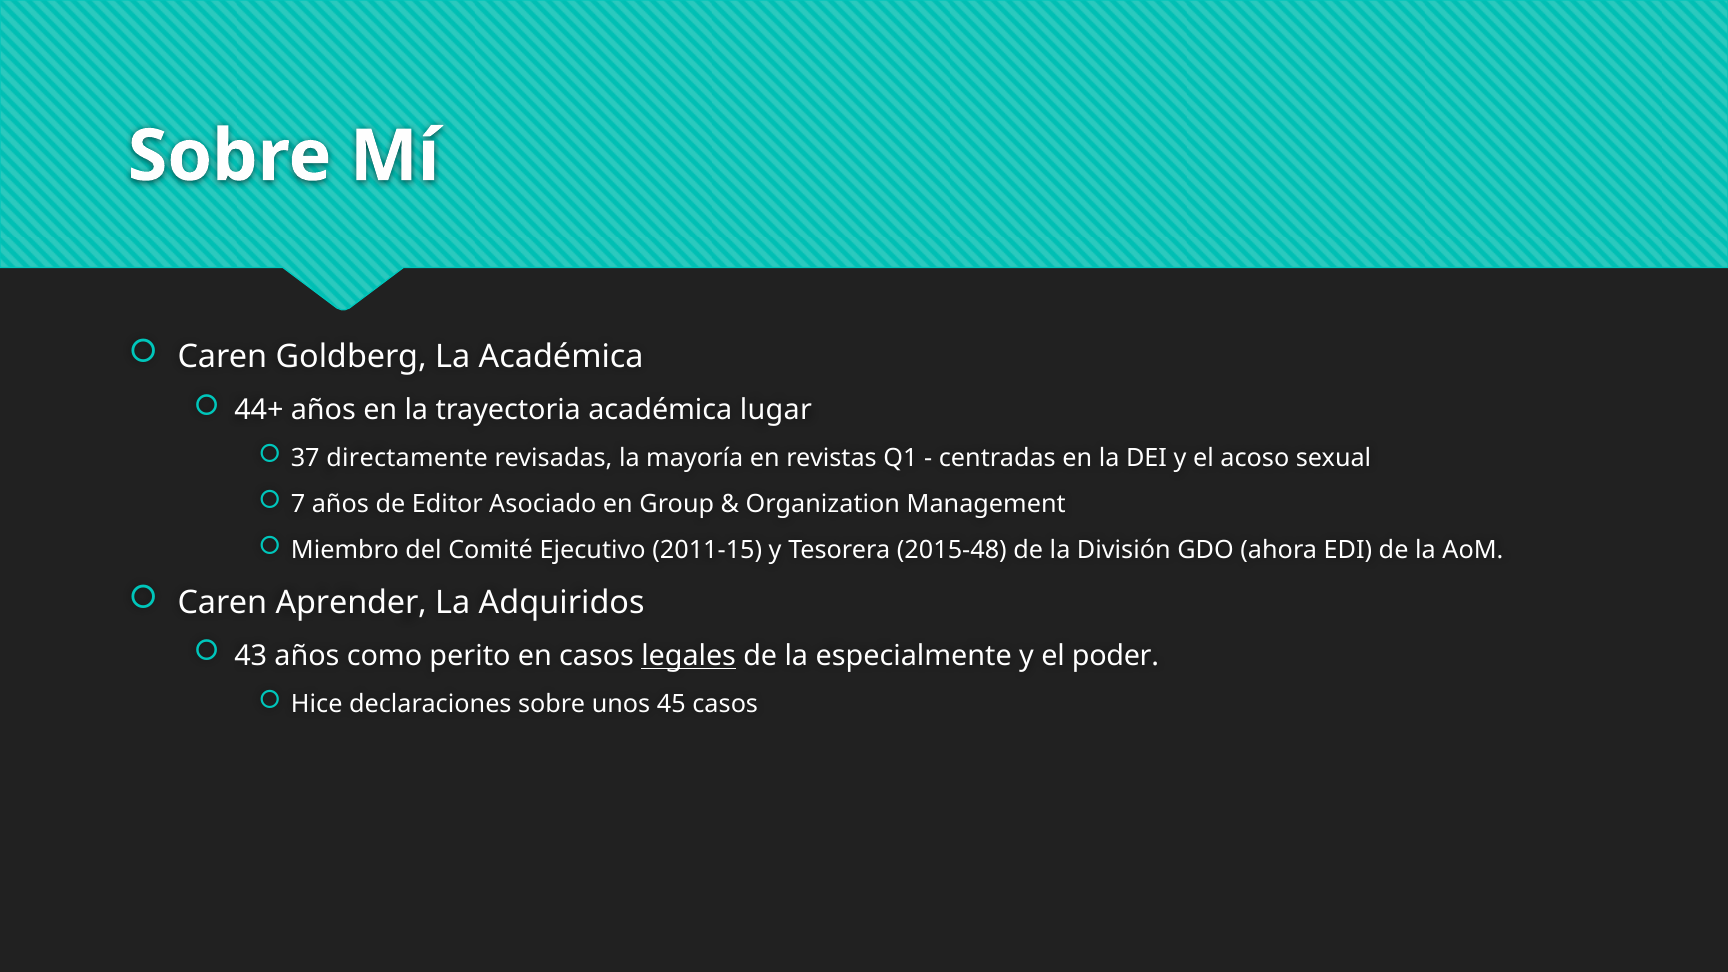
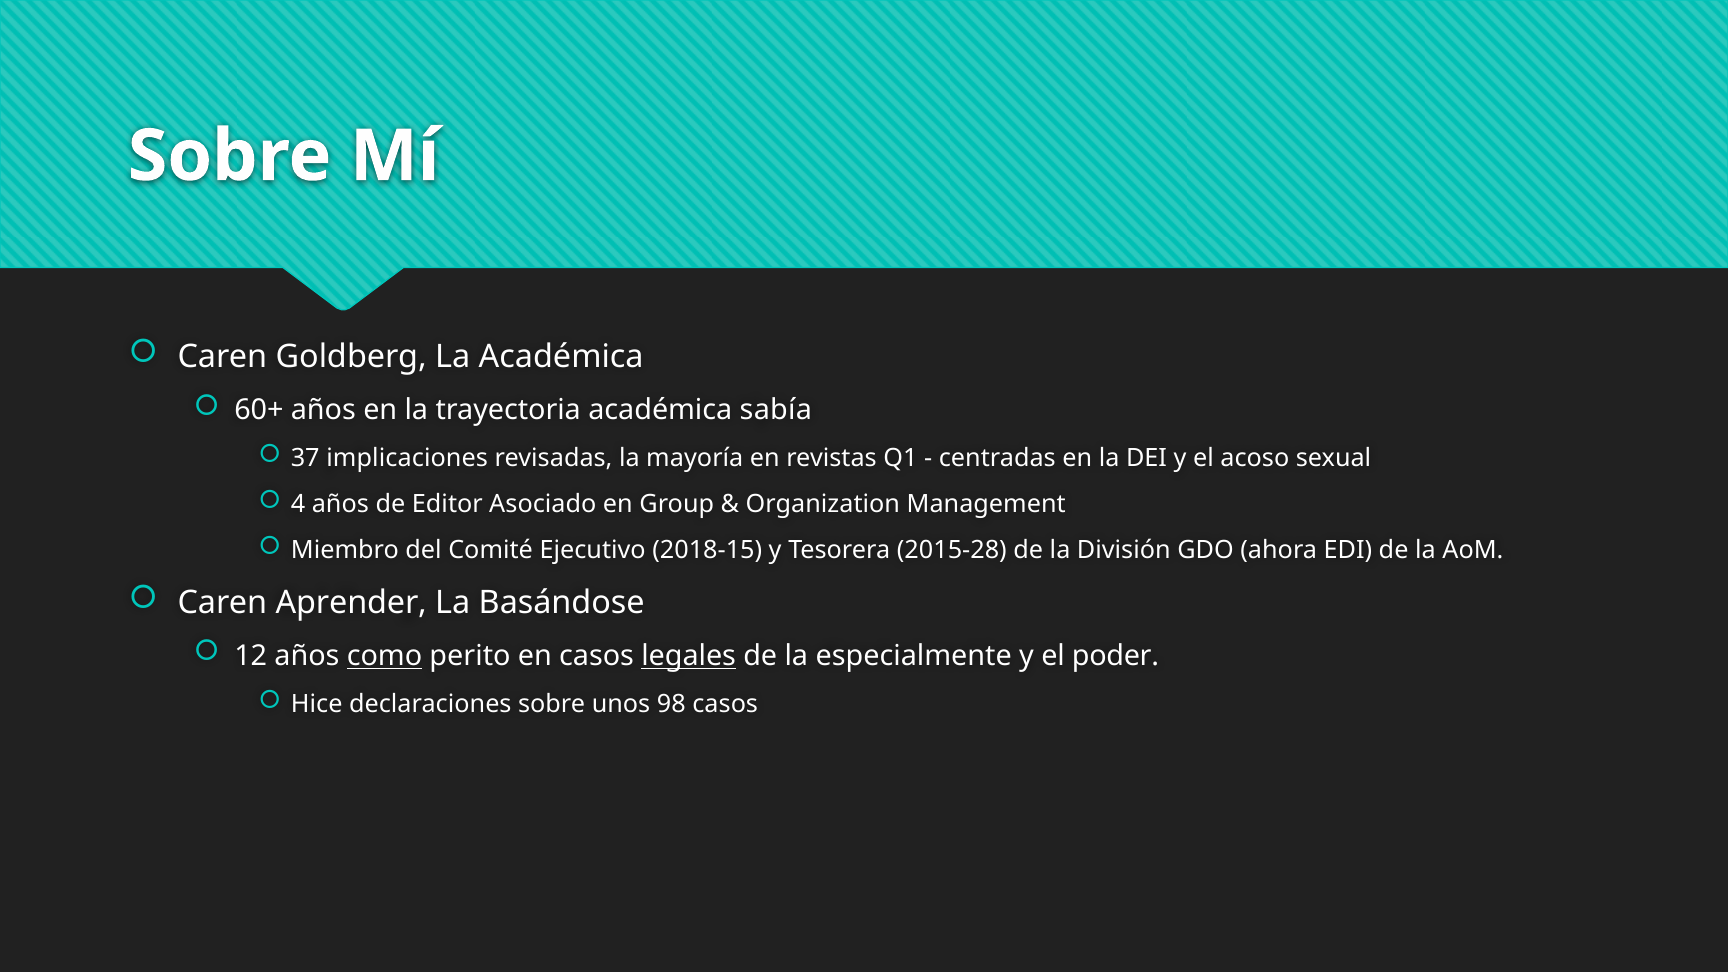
44+: 44+ -> 60+
lugar: lugar -> sabía
directamente: directamente -> implicaciones
7: 7 -> 4
2011-15: 2011-15 -> 2018-15
2015-48: 2015-48 -> 2015-28
Adquiridos: Adquiridos -> Basándose
43: 43 -> 12
como underline: none -> present
45: 45 -> 98
